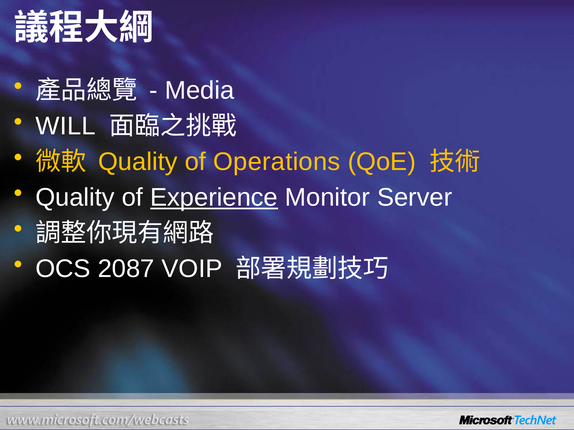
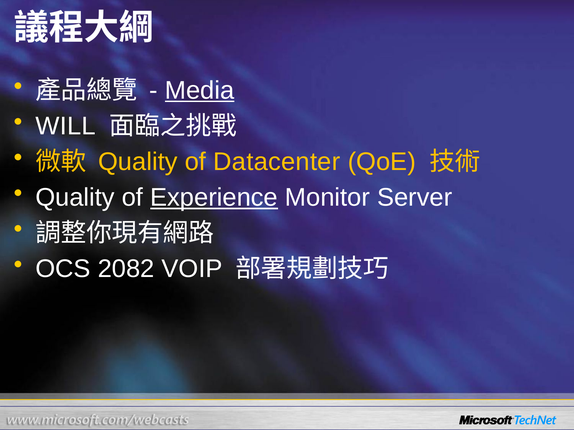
Media underline: none -> present
Operations: Operations -> Datacenter
2087: 2087 -> 2082
